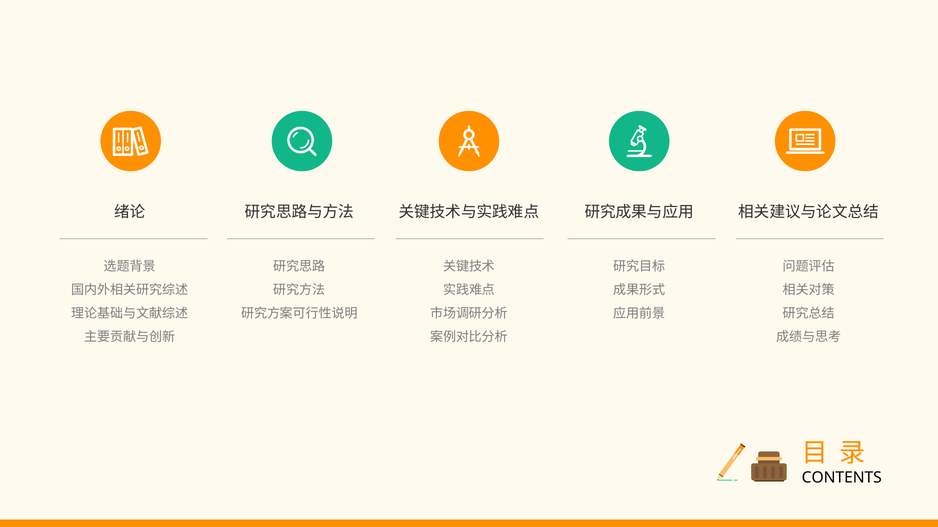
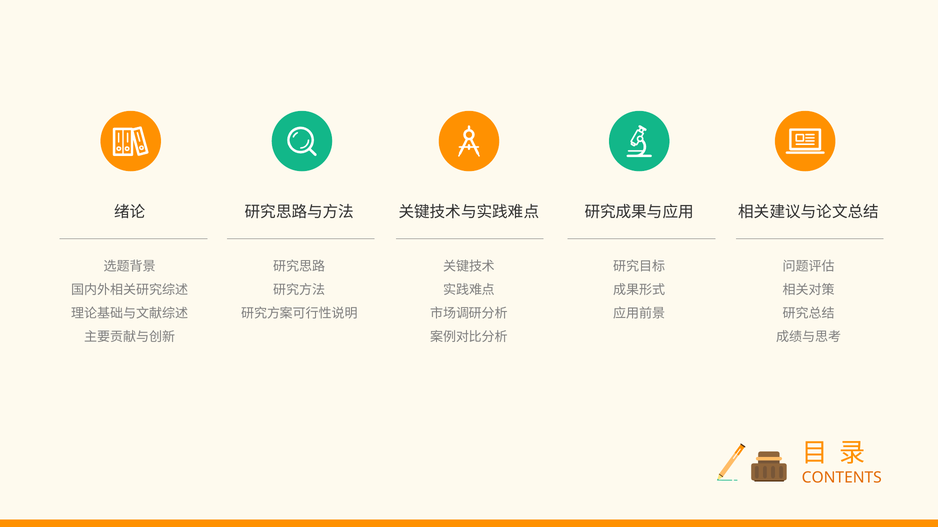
CONTENTS colour: black -> orange
